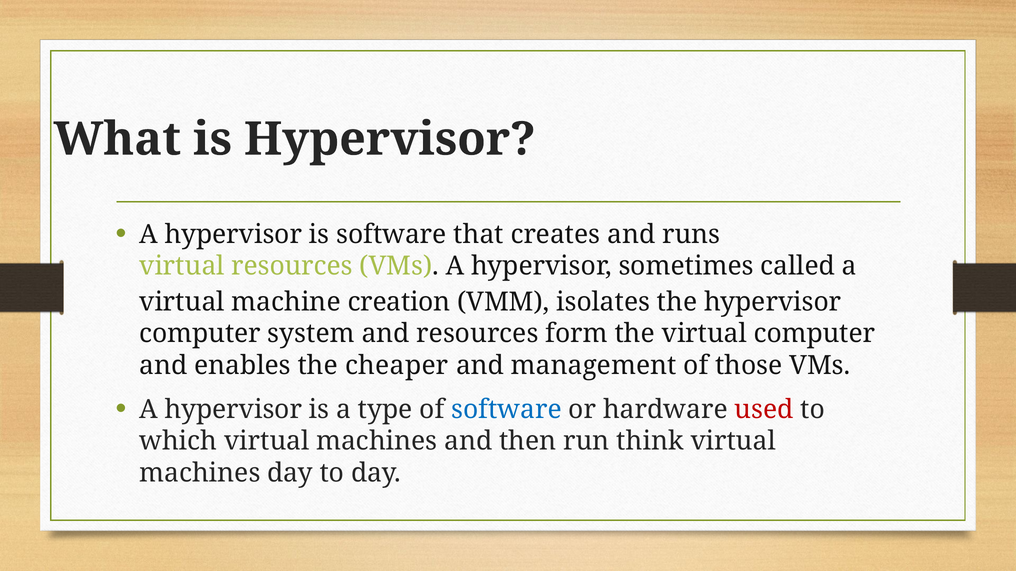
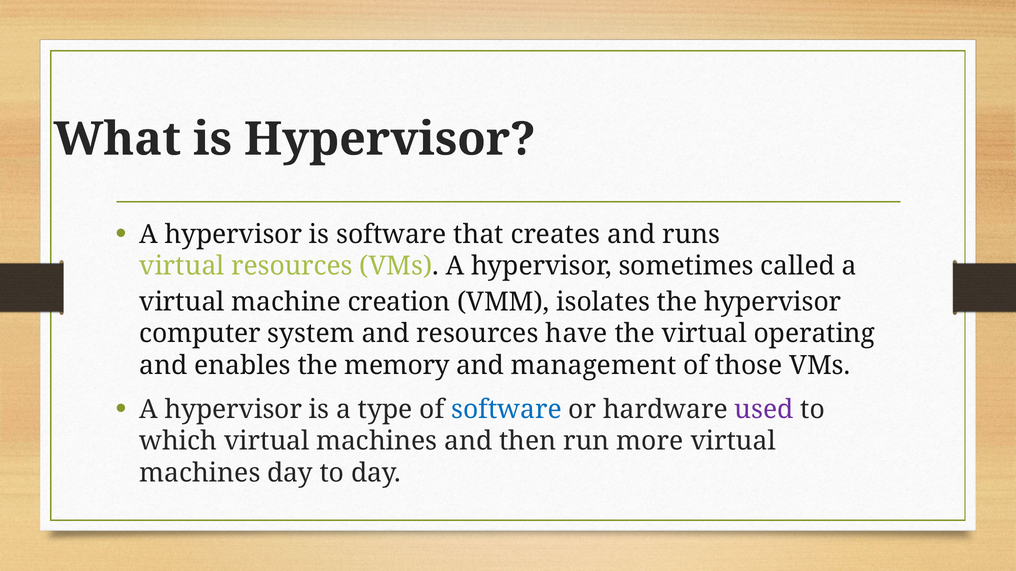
form: form -> have
virtual computer: computer -> operating
cheaper: cheaper -> memory
used colour: red -> purple
think: think -> more
